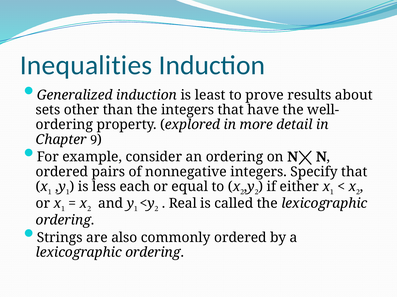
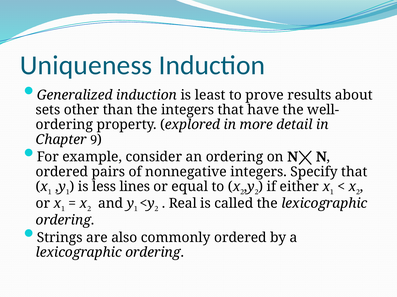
Inequalities: Inequalities -> Uniqueness
each: each -> lines
